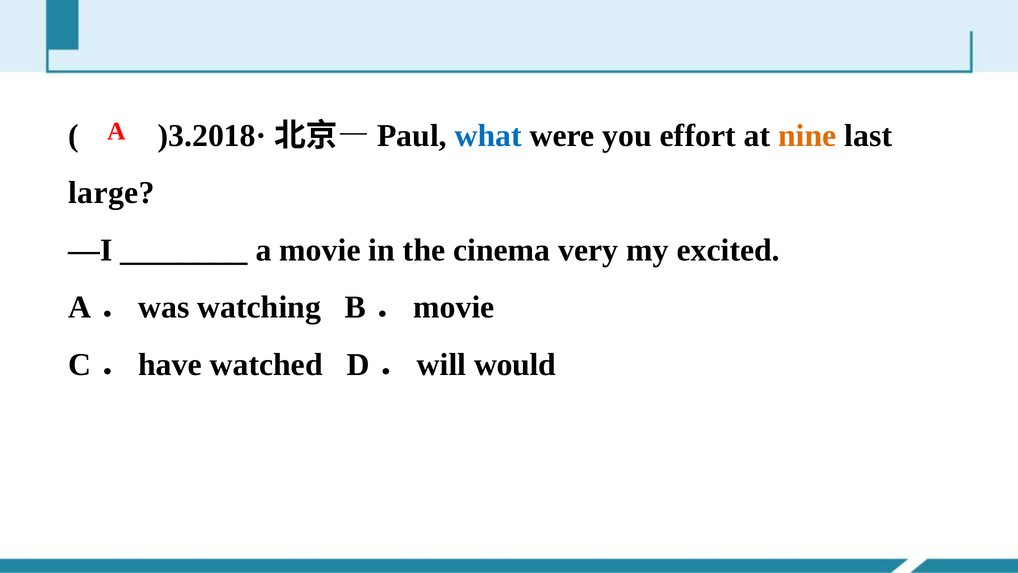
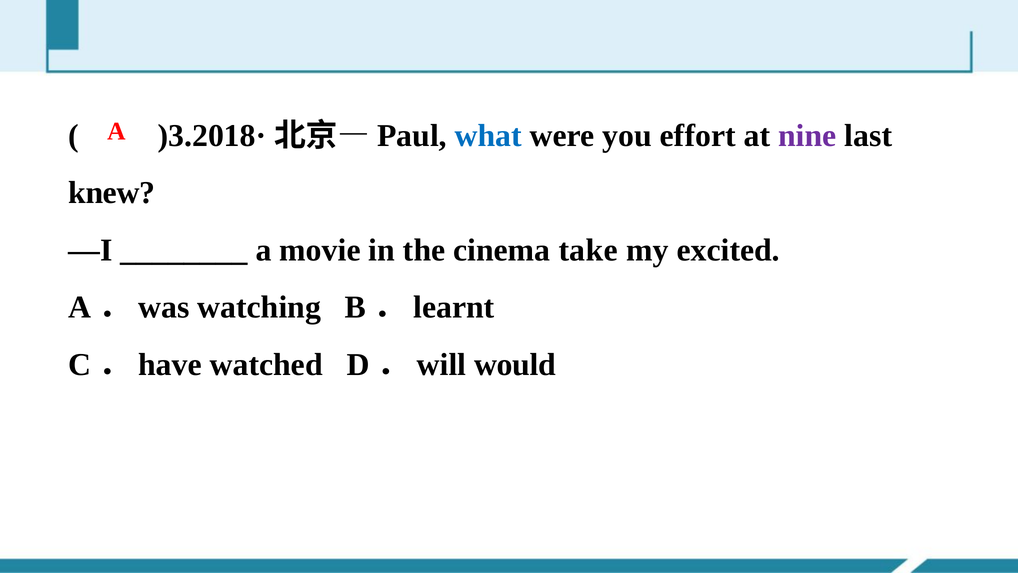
nine colour: orange -> purple
large: large -> knew
very: very -> take
movie at (454, 307): movie -> learnt
